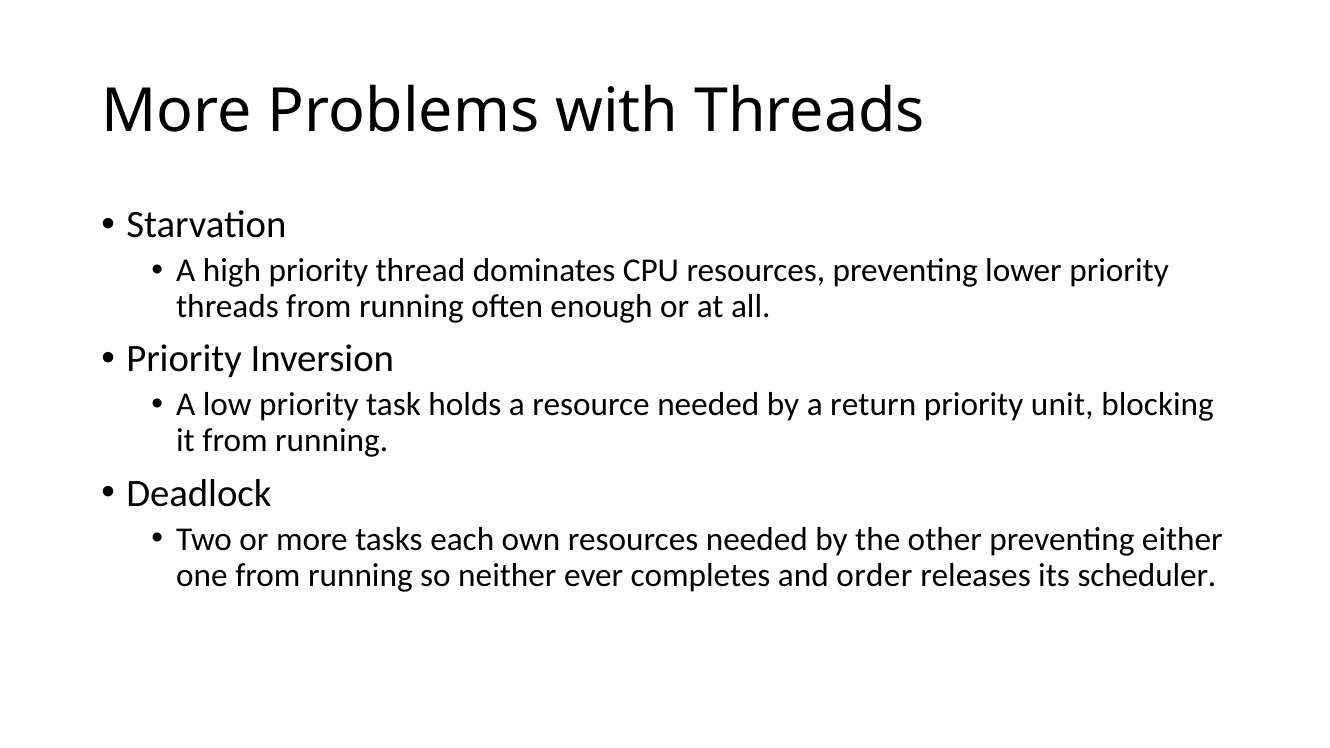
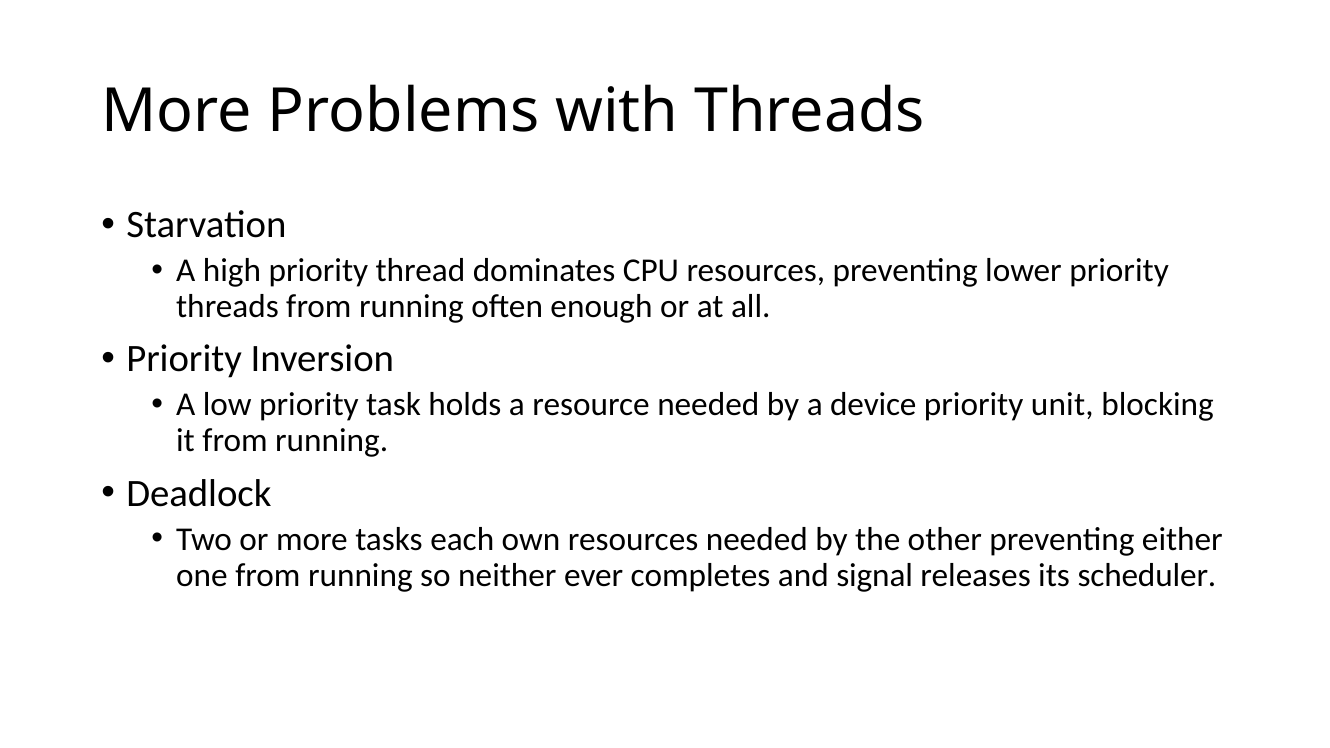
return: return -> device
order: order -> signal
